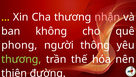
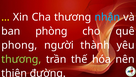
nhận colour: pink -> light blue
không: không -> phòng
thông: thông -> thành
